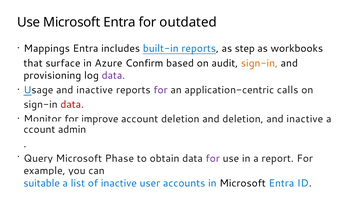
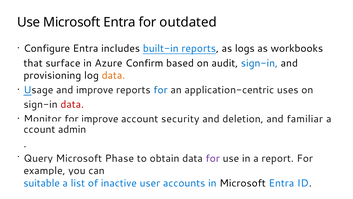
Mappings: Mappings -> Configure
step: step -> logs
sign-in at (259, 63) colour: orange -> blue
data at (113, 75) colour: purple -> orange
Usage and inactive: inactive -> improve
for at (161, 90) colour: purple -> blue
calls: calls -> uses
account deletion: deletion -> security
deletion and inactive: inactive -> familiar
